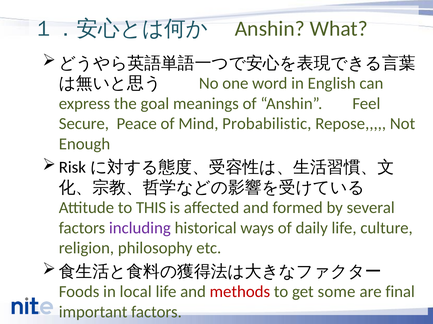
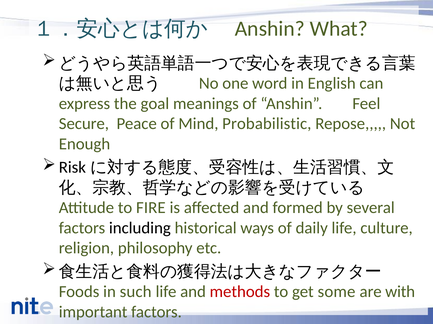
THIS: THIS -> FIRE
including colour: purple -> black
local: local -> such
final: final -> with
